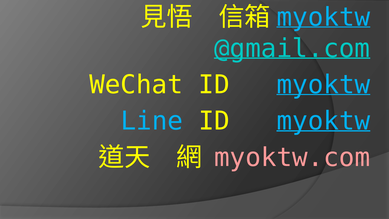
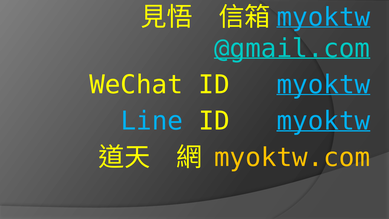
myoktw.com colour: pink -> yellow
